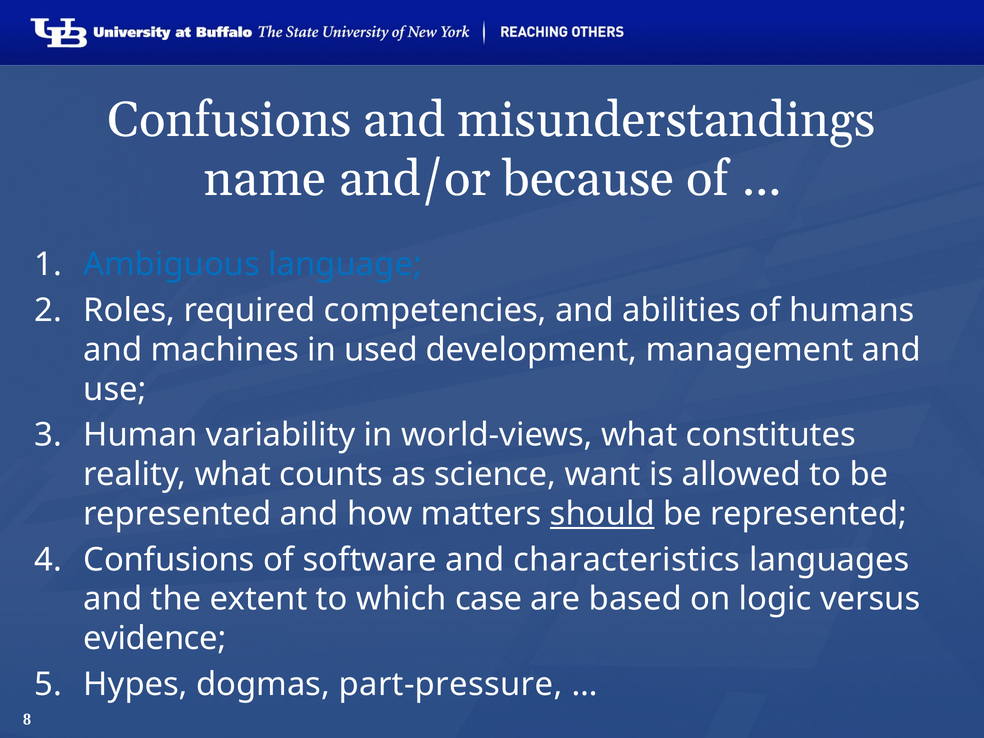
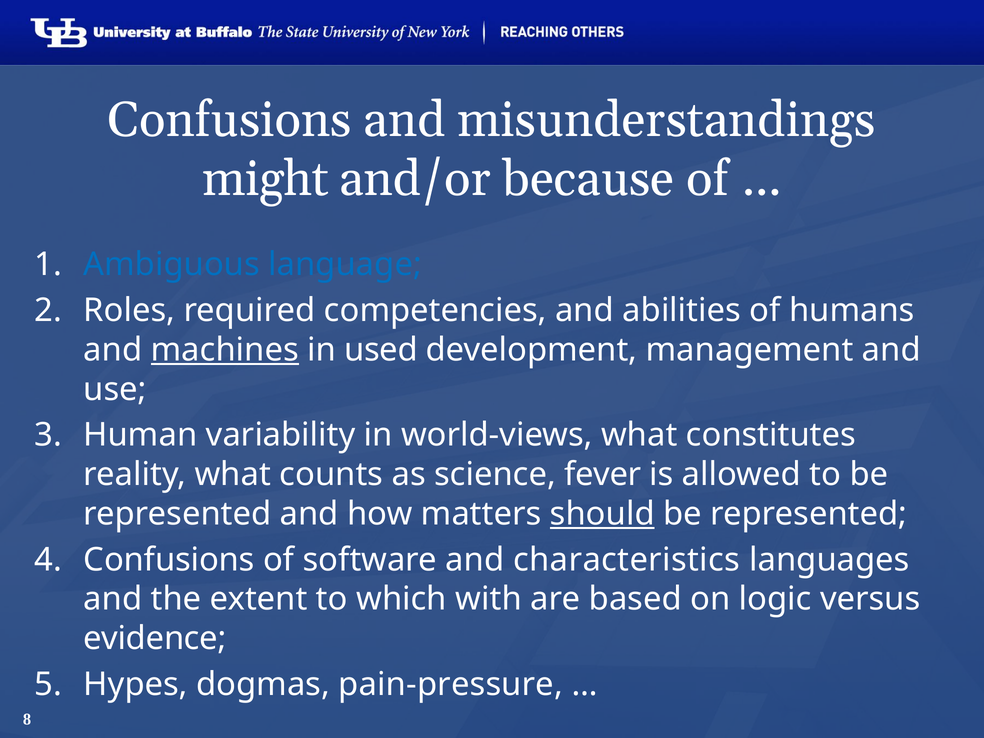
name: name -> might
machines underline: none -> present
want: want -> fever
case: case -> with
part-pressure: part-pressure -> pain-pressure
